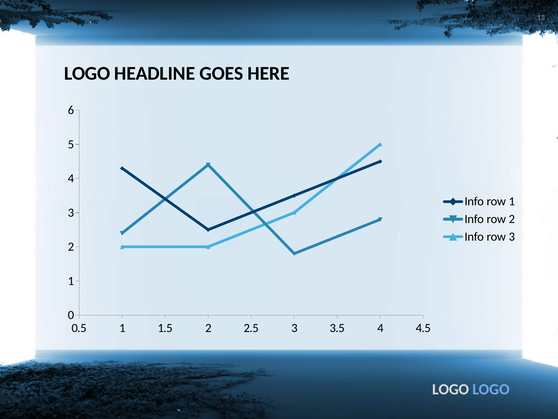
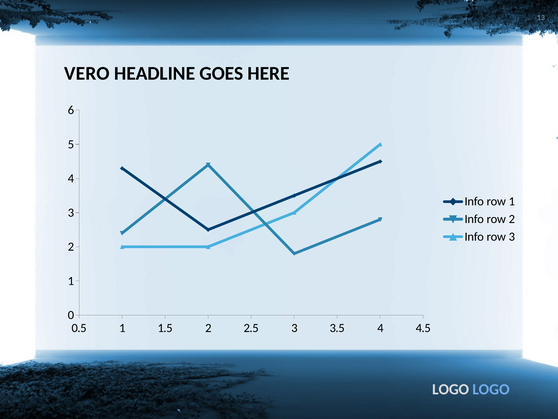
LOGO at (87, 73): LOGO -> VERO
